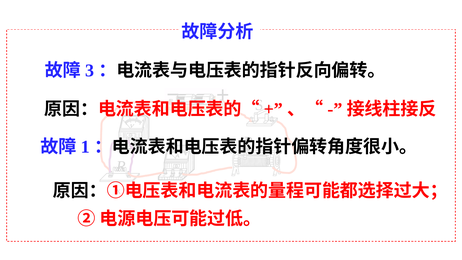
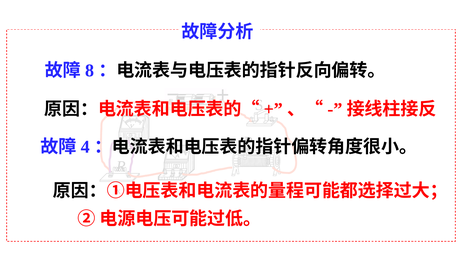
3: 3 -> 8
1: 1 -> 4
